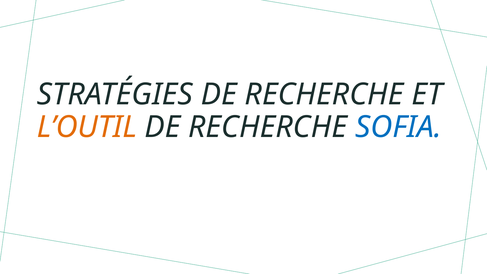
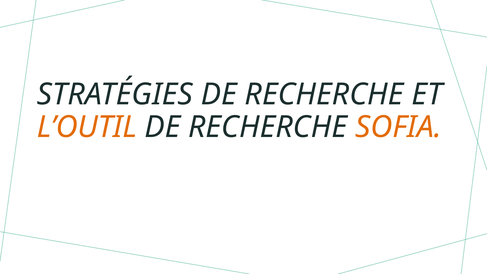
SOFIA colour: blue -> orange
